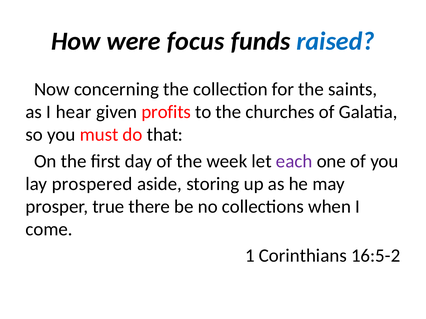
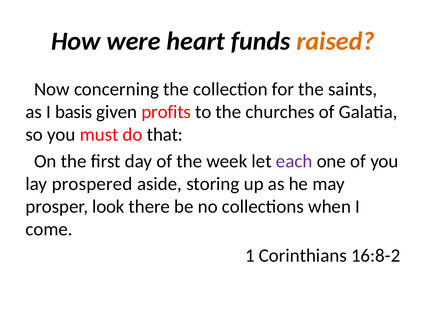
focus: focus -> heart
raised colour: blue -> orange
hear: hear -> basis
true: true -> look
16:5-2: 16:5-2 -> 16:8-2
